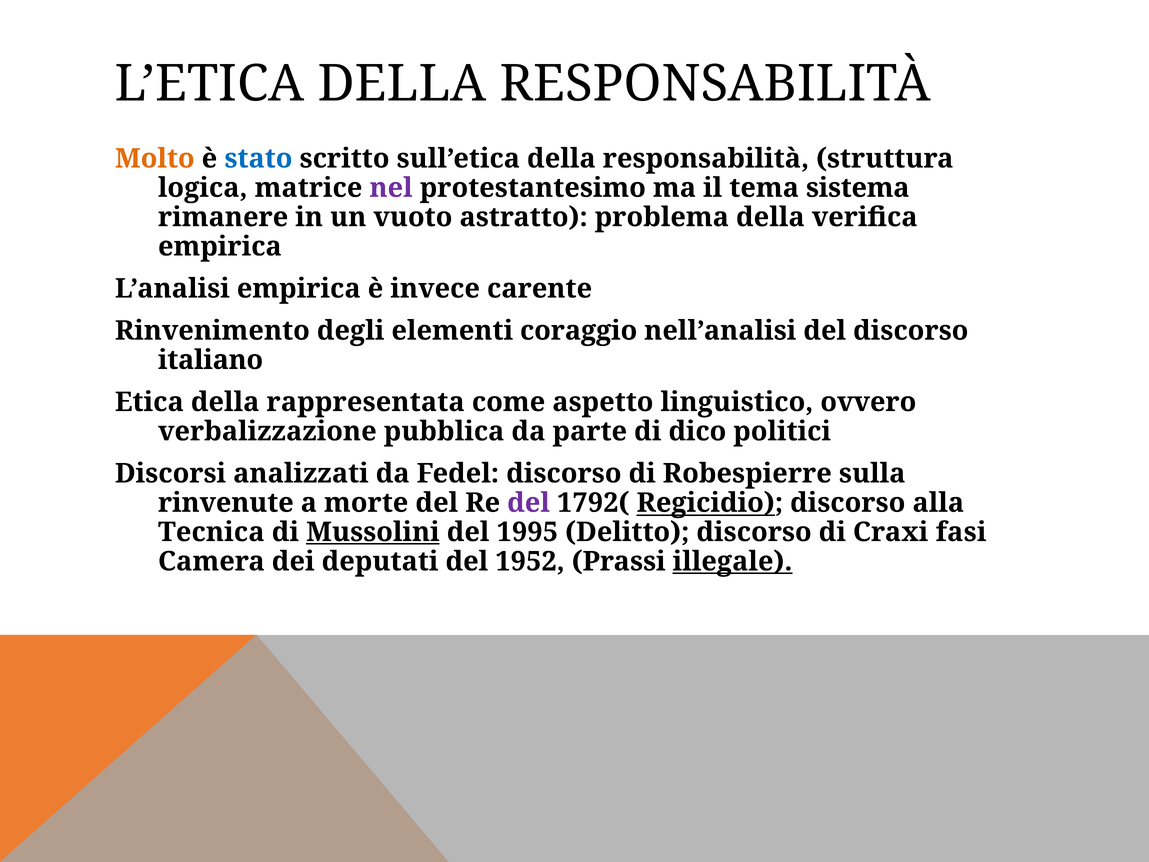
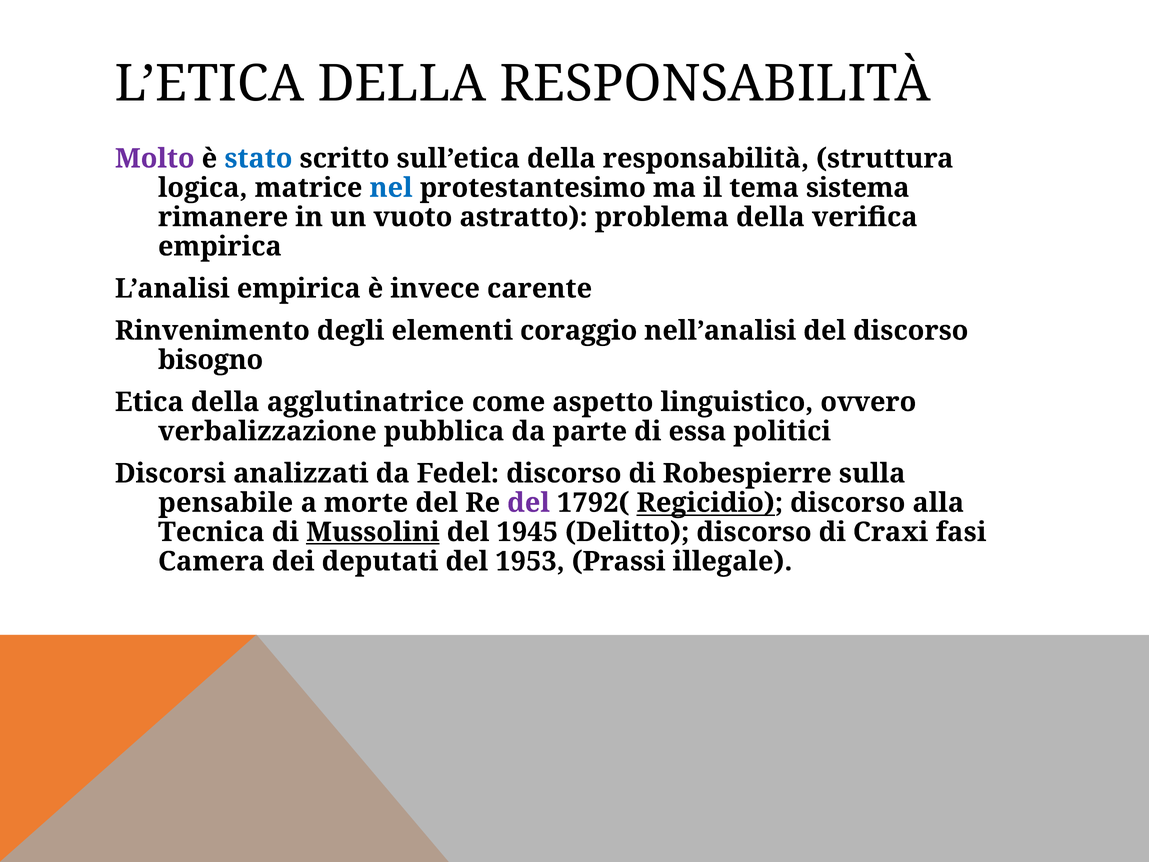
Molto colour: orange -> purple
nel colour: purple -> blue
italiano: italiano -> bisogno
rappresentata: rappresentata -> agglutinatrice
dico: dico -> essa
rinvenute: rinvenute -> pensabile
1995: 1995 -> 1945
1952: 1952 -> 1953
illegale underline: present -> none
